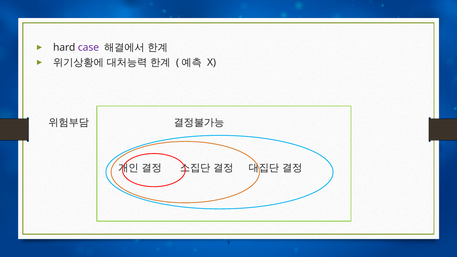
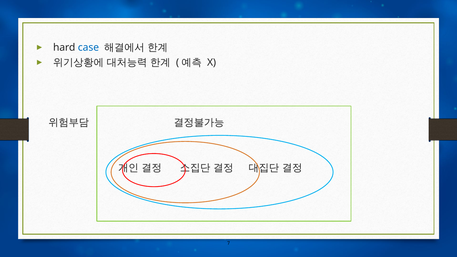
case colour: purple -> blue
